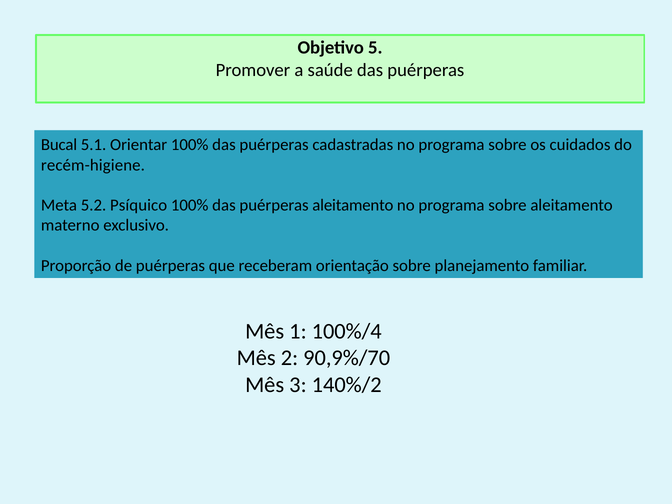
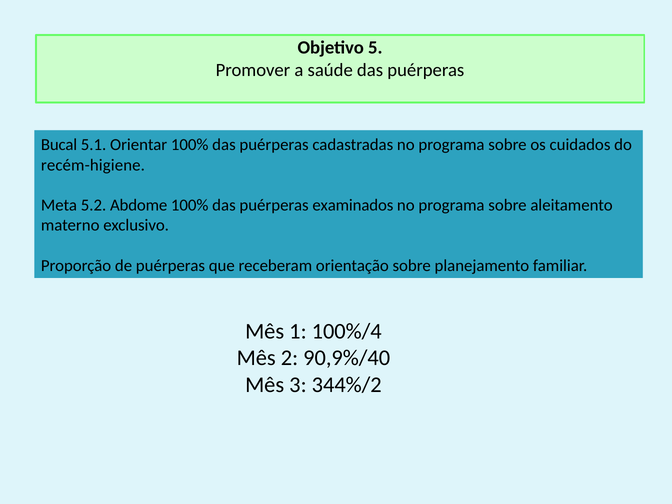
Psíquico: Psíquico -> Abdome
puérperas aleitamento: aleitamento -> examinados
90,9%/70: 90,9%/70 -> 90,9%/40
140%/2: 140%/2 -> 344%/2
